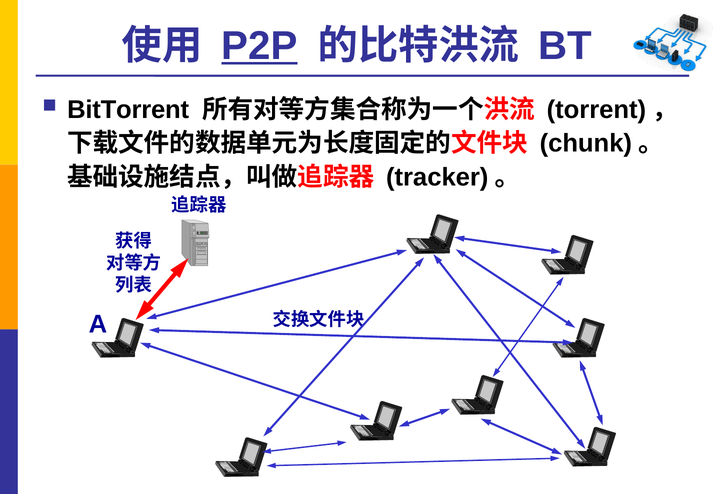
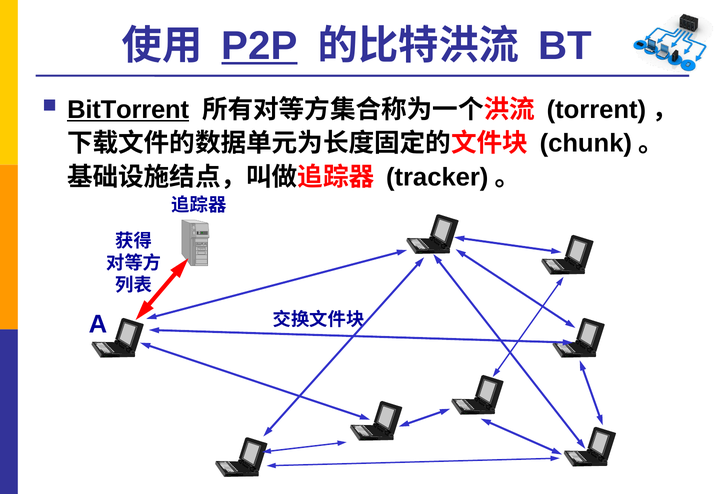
BitTorrent underline: none -> present
